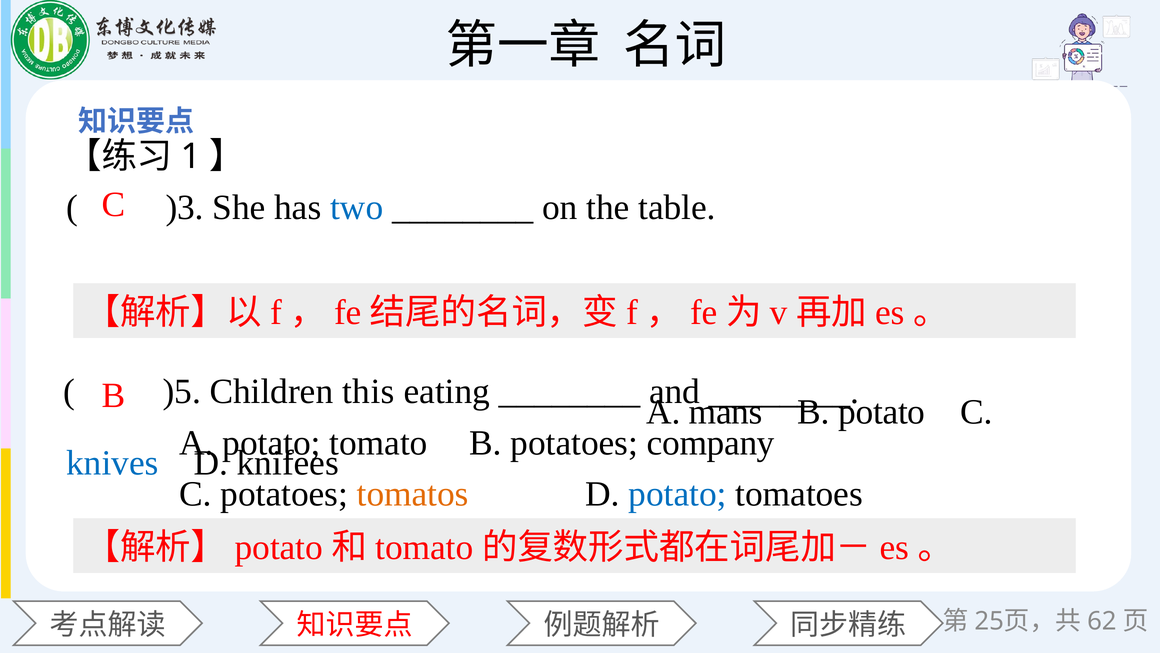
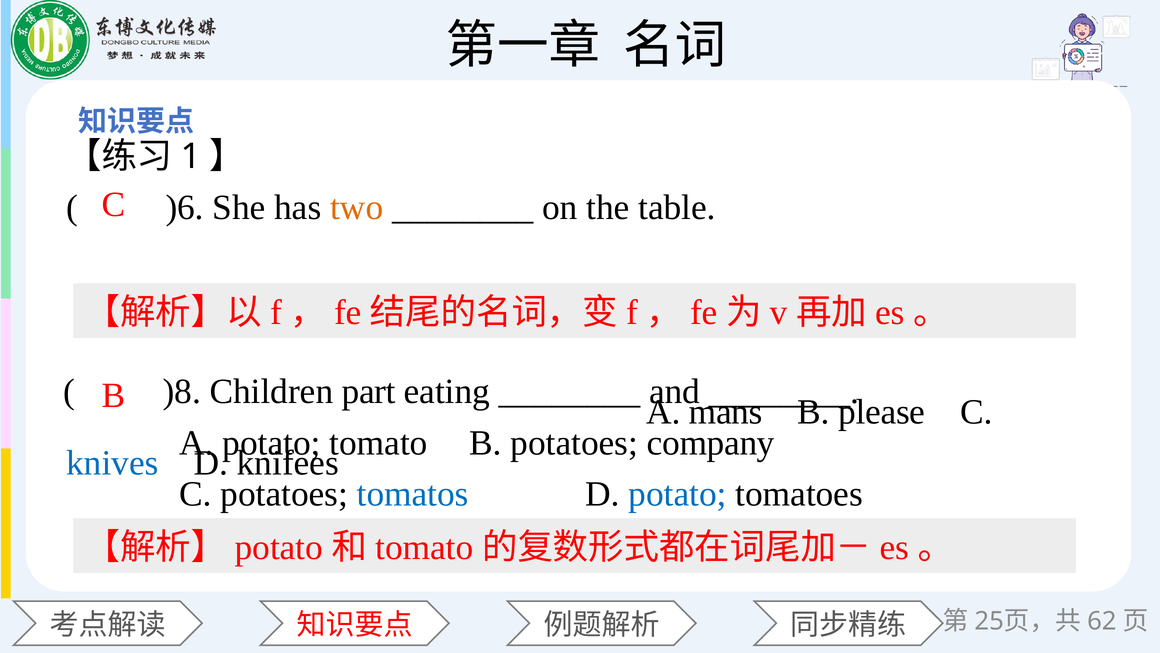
)3: )3 -> )6
two colour: blue -> orange
)5: )5 -> )8
this: this -> part
potato at (882, 412): potato -> please
tomatos colour: orange -> blue
